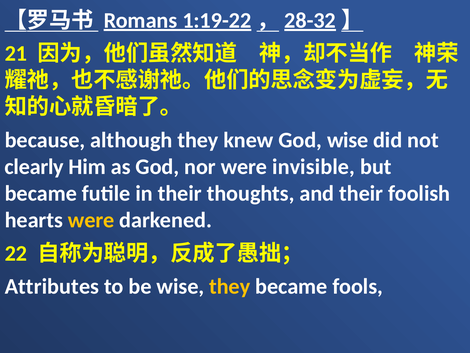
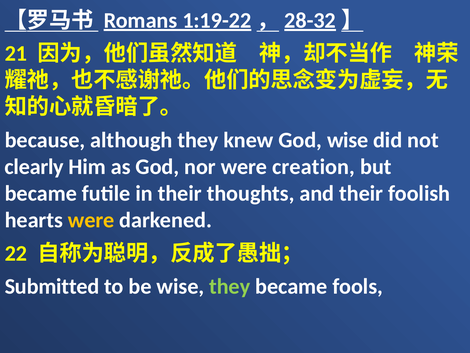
invisible: invisible -> creation
Attributes: Attributes -> Submitted
they at (230, 286) colour: yellow -> light green
